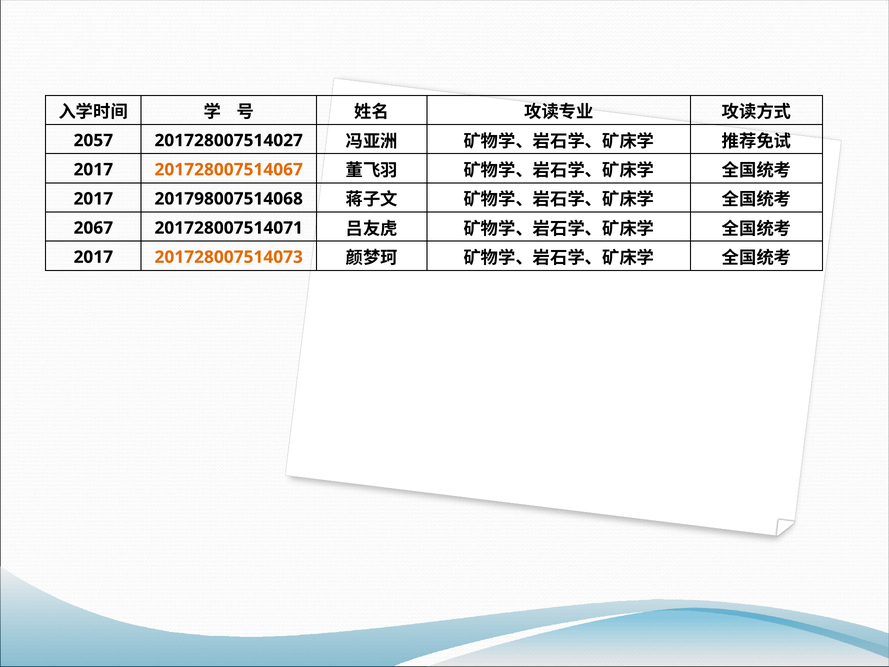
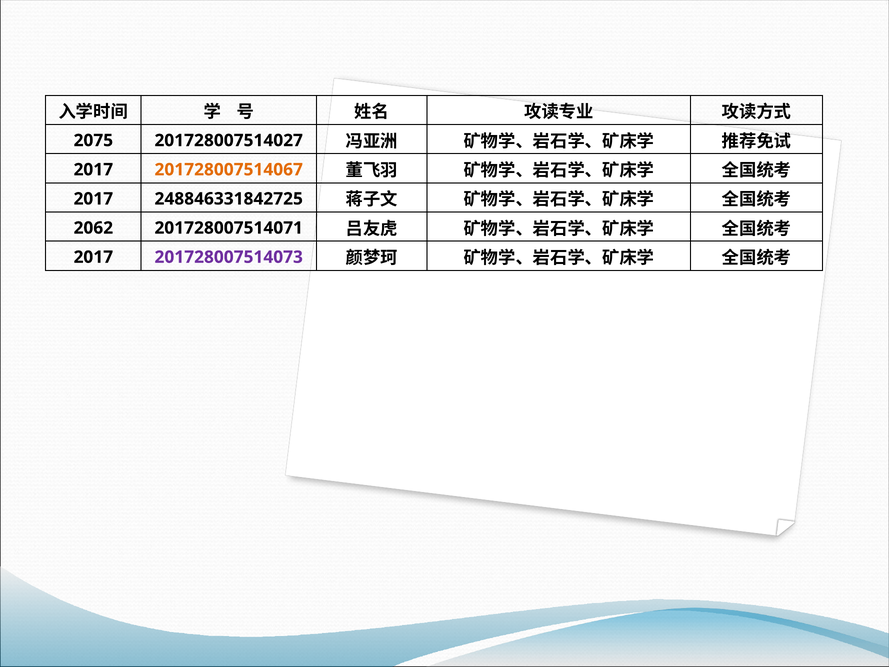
2057: 2057 -> 2075
201798007514068: 201798007514068 -> 248846331842725
2067: 2067 -> 2062
201728007514073 colour: orange -> purple
